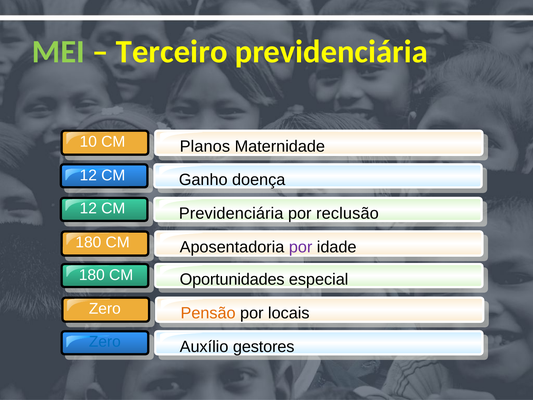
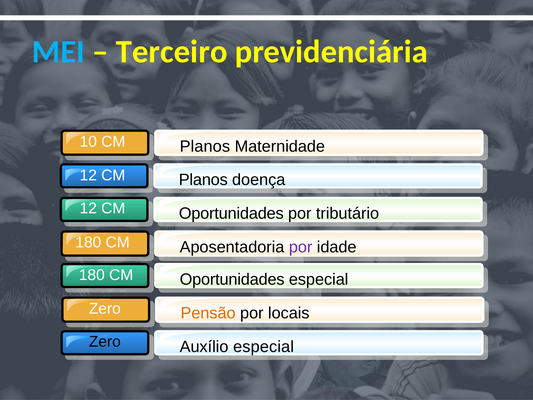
MEI colour: light green -> light blue
Ganho at (203, 180): Ganho -> Planos
Previdenciária at (231, 213): Previdenciária -> Oportunidades
reclusão: reclusão -> tributário
Zero at (105, 342) colour: blue -> black
Auxílio gestores: gestores -> especial
